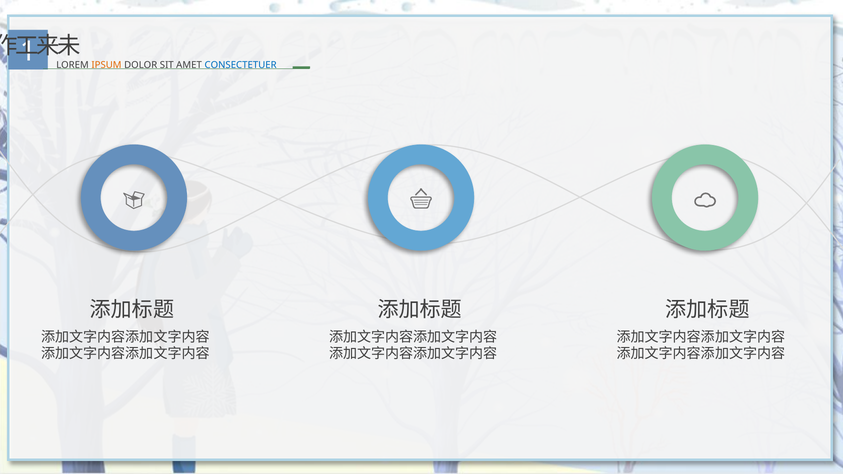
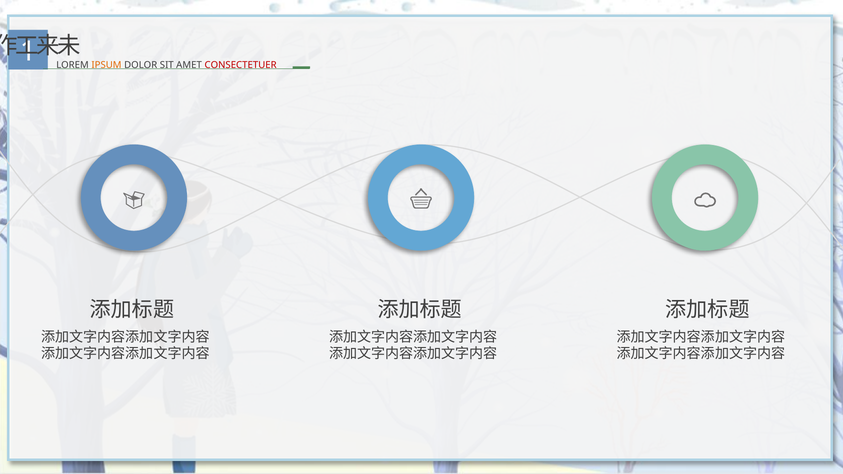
CONSECTETUER colour: blue -> red
